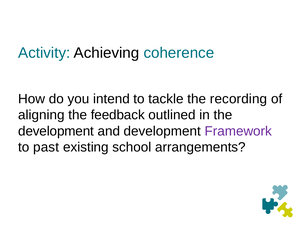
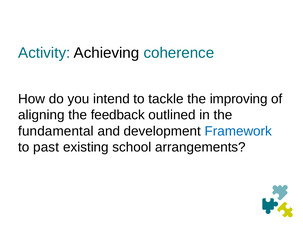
recording: recording -> improving
development at (56, 131): development -> fundamental
Framework colour: purple -> blue
